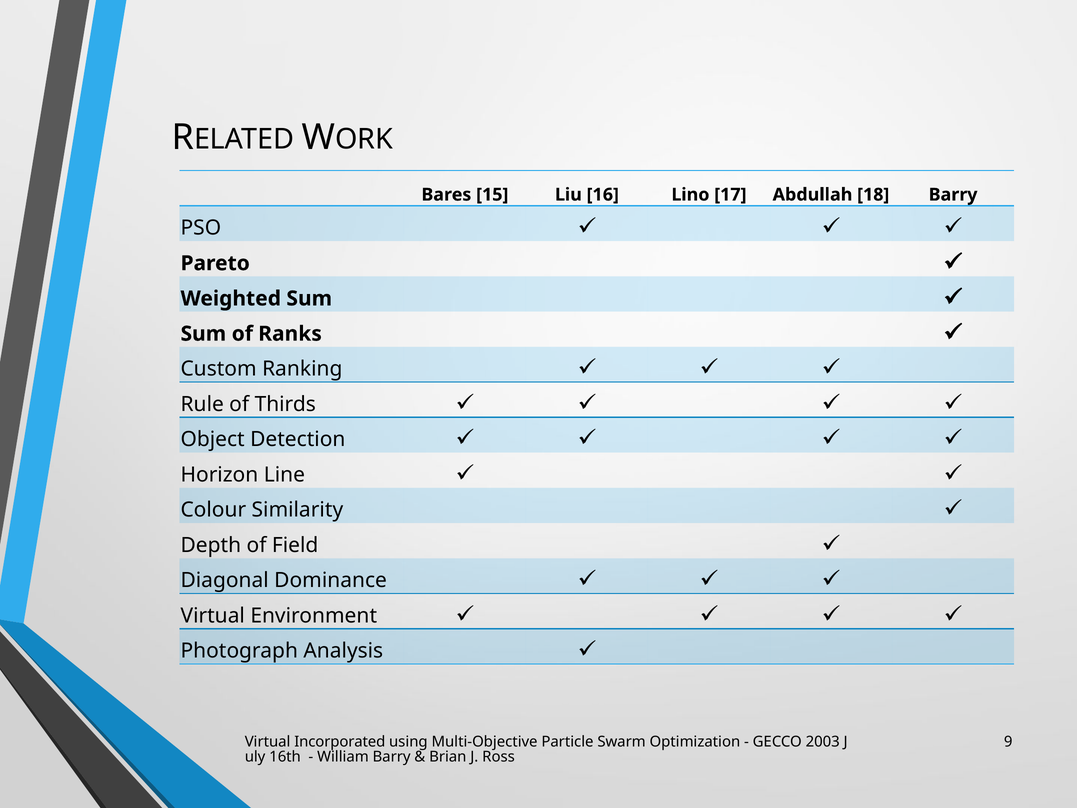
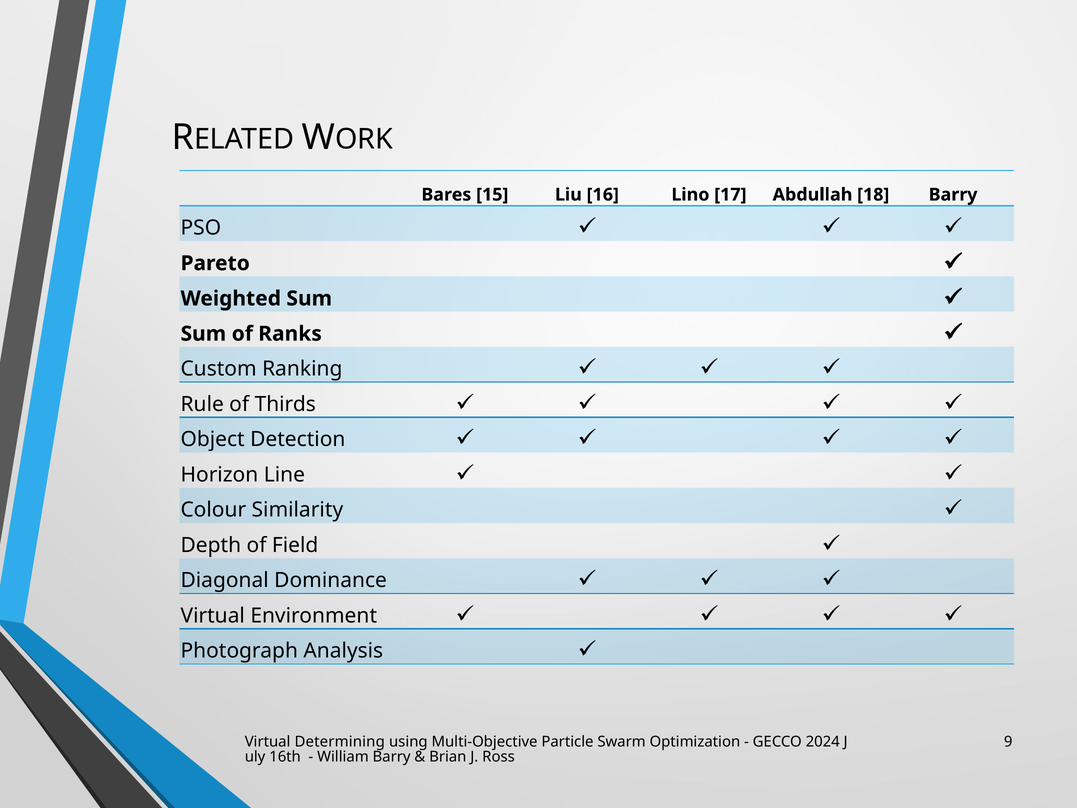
Incorporated: Incorporated -> Determining
2003: 2003 -> 2024
